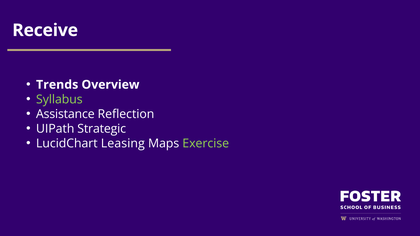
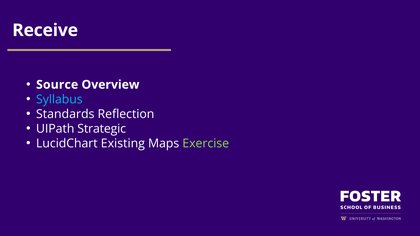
Trends: Trends -> Source
Syllabus colour: light green -> light blue
Assistance: Assistance -> Standards
Leasing: Leasing -> Existing
